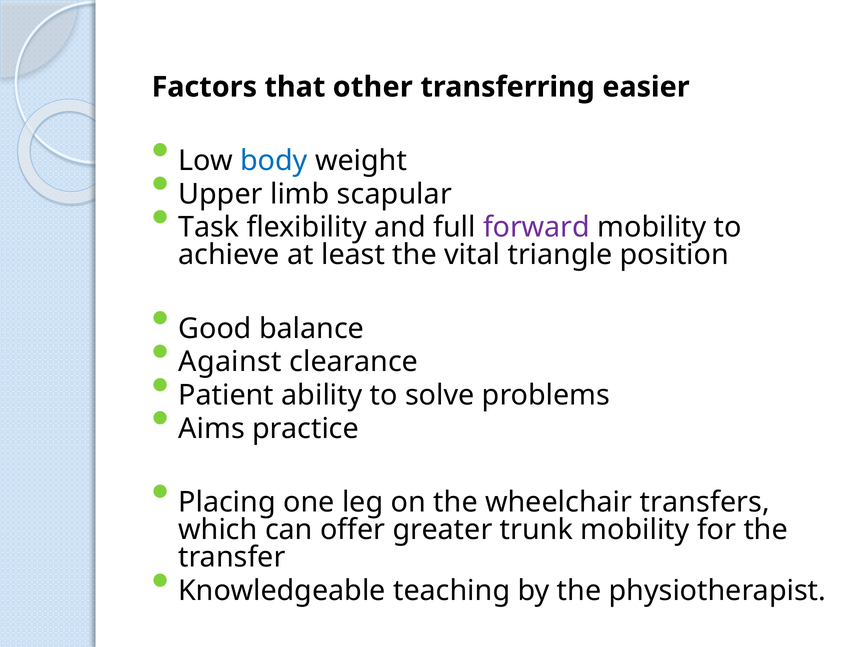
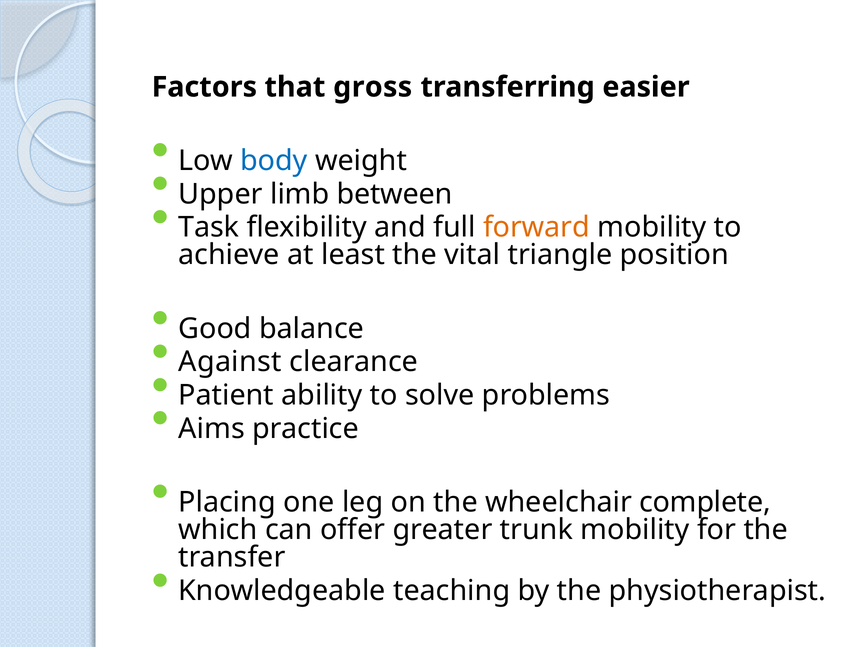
other: other -> gross
scapular: scapular -> between
forward colour: purple -> orange
transfers: transfers -> complete
